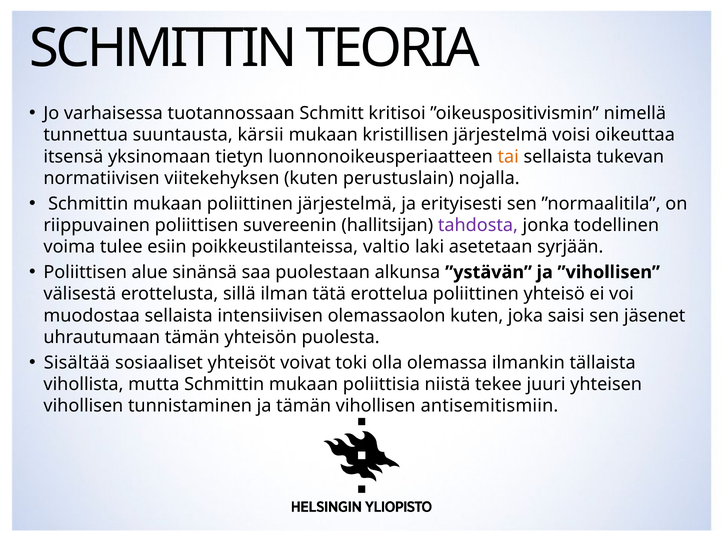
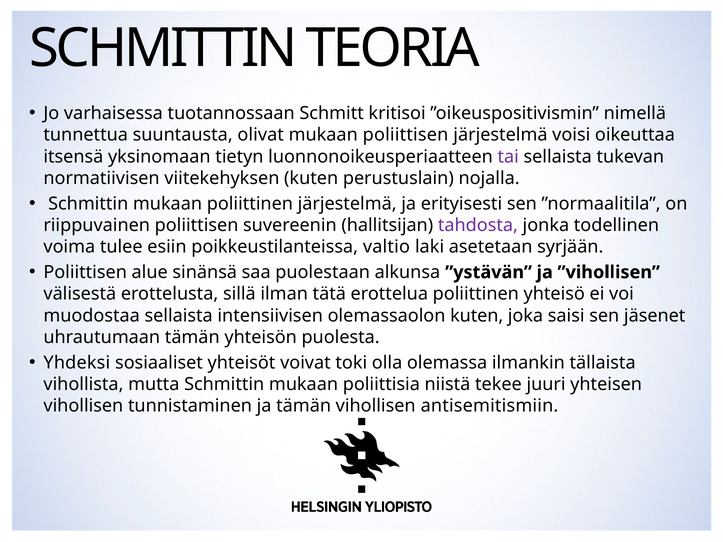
kärsii: kärsii -> olivat
mukaan kristillisen: kristillisen -> poliittisen
tai colour: orange -> purple
Sisältää: Sisältää -> Yhdeksi
